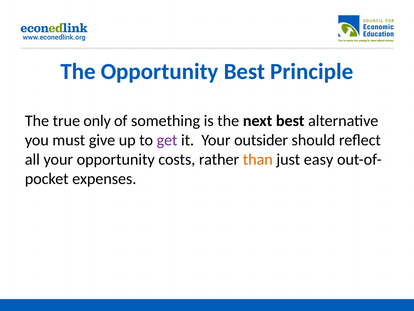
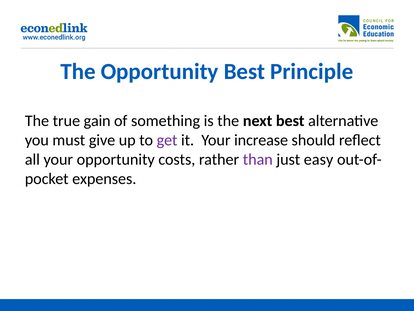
only: only -> gain
outsider: outsider -> increase
than colour: orange -> purple
